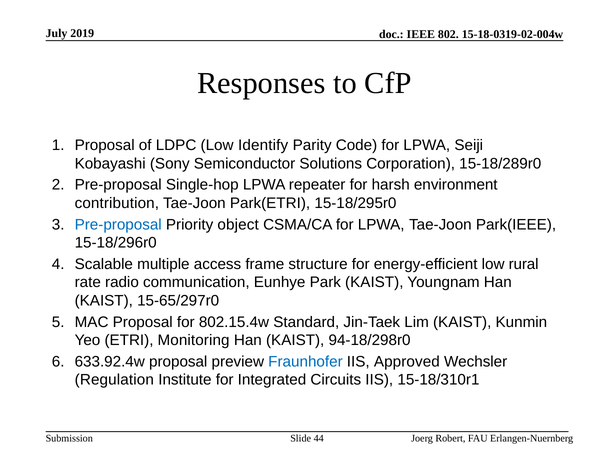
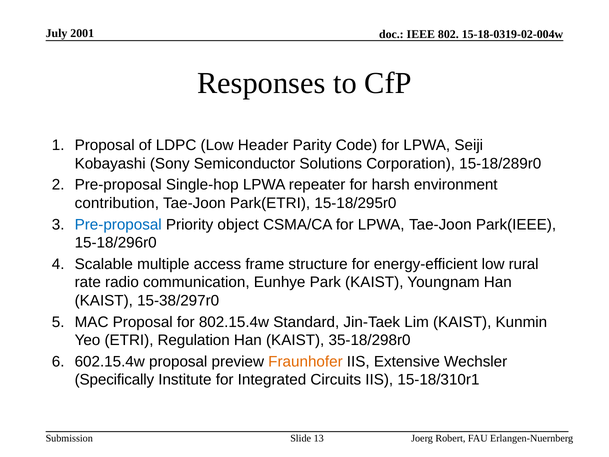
2019: 2019 -> 2001
Identify: Identify -> Header
15-65/297r0: 15-65/297r0 -> 15-38/297r0
Monitoring: Monitoring -> Regulation
94-18/298r0: 94-18/298r0 -> 35-18/298r0
633.92.4w: 633.92.4w -> 602.15.4w
Fraunhofer colour: blue -> orange
Approved: Approved -> Extensive
Regulation: Regulation -> Specifically
44: 44 -> 13
